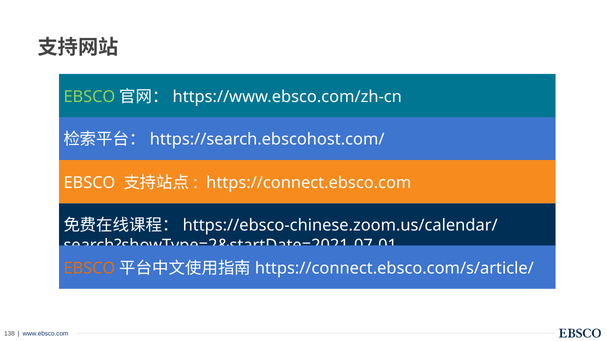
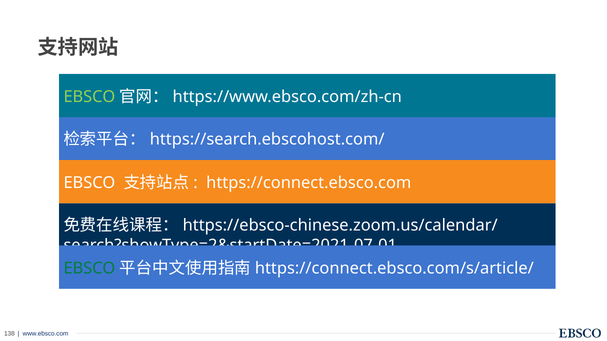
EBSCO at (89, 269) colour: orange -> green
